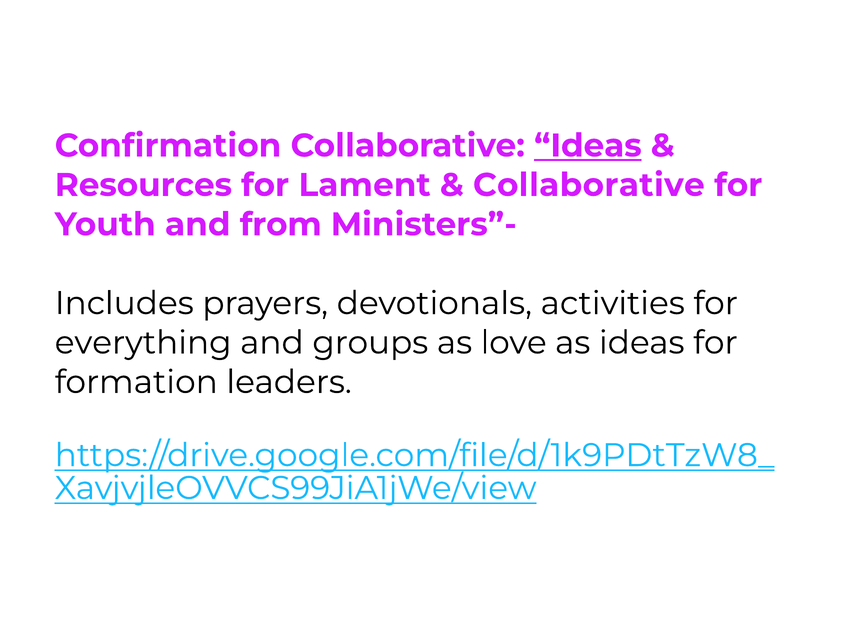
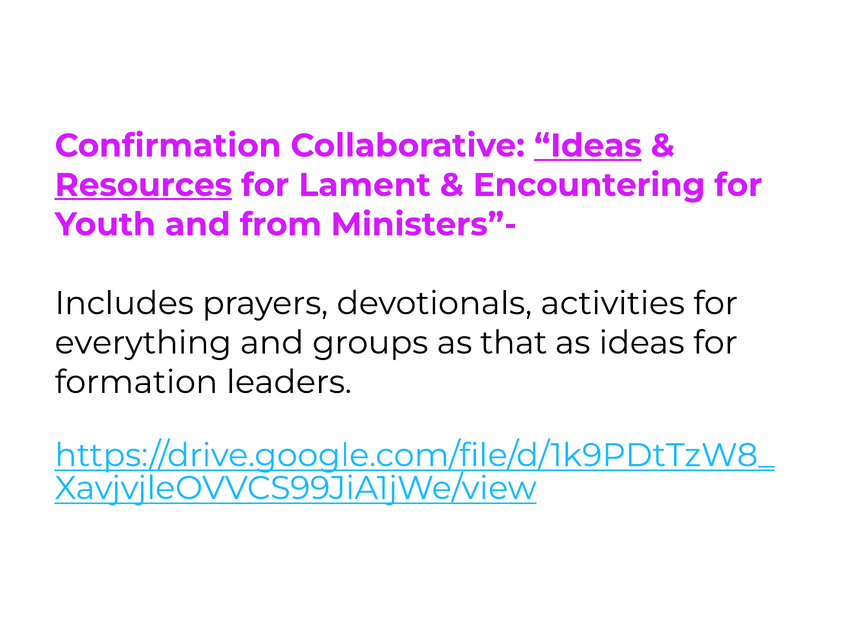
Resources underline: none -> present
Collaborative at (589, 185): Collaborative -> Encountering
love: love -> that
